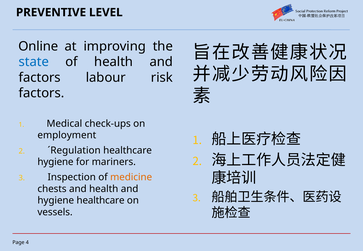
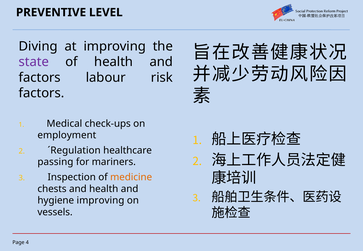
Online: Online -> Diving
state colour: blue -> purple
hygiene at (55, 162): hygiene -> passing
hygiene healthcare: healthcare -> improving
